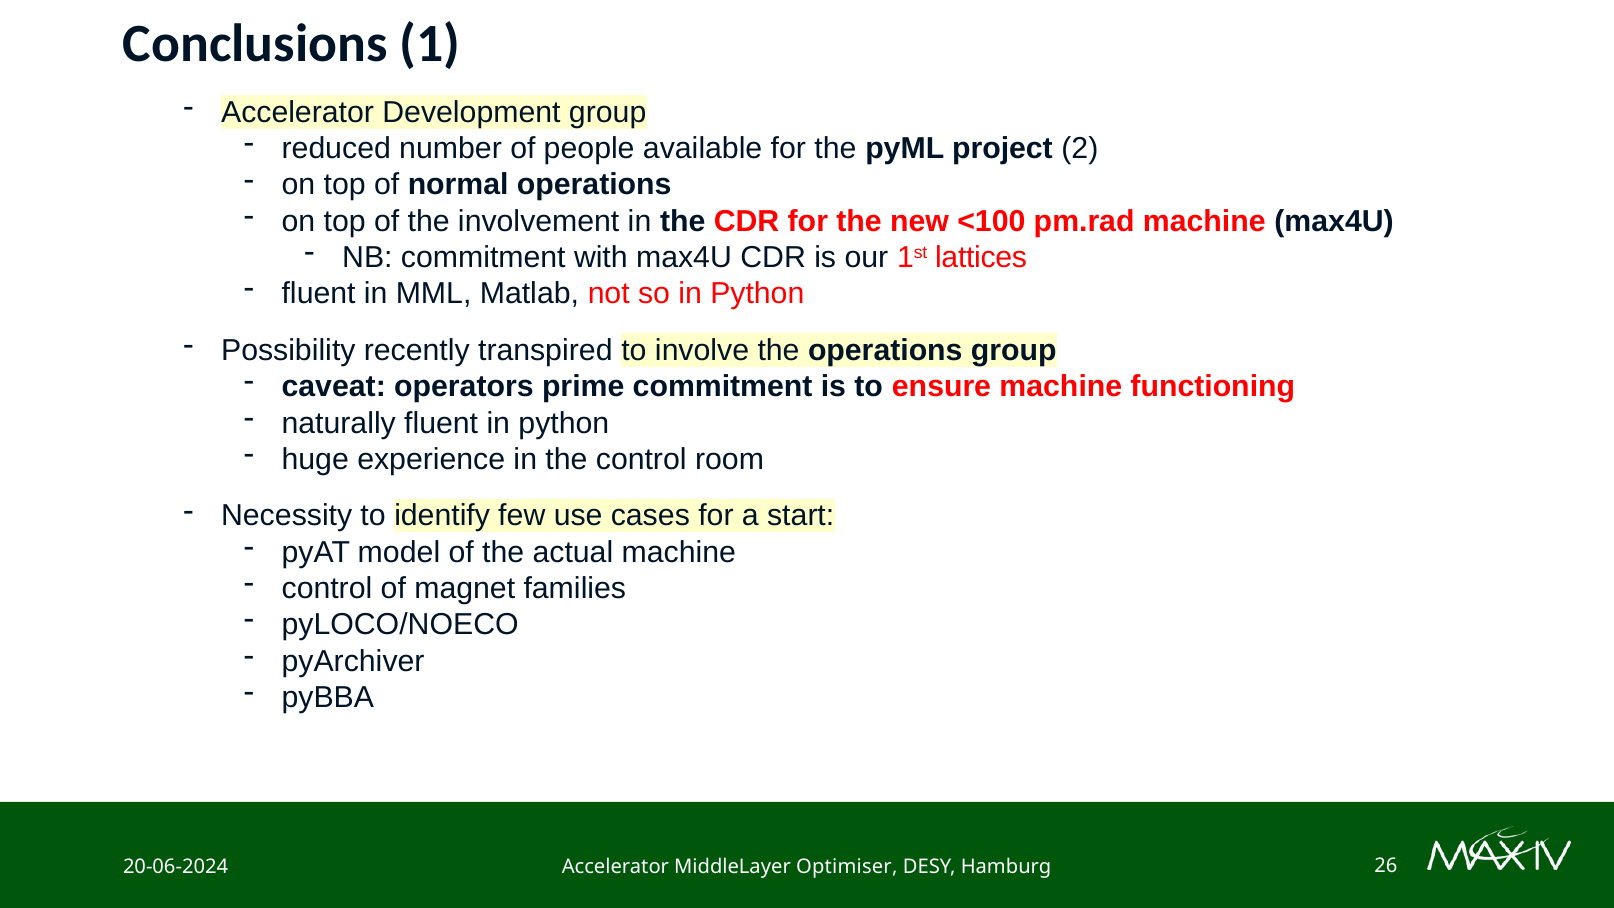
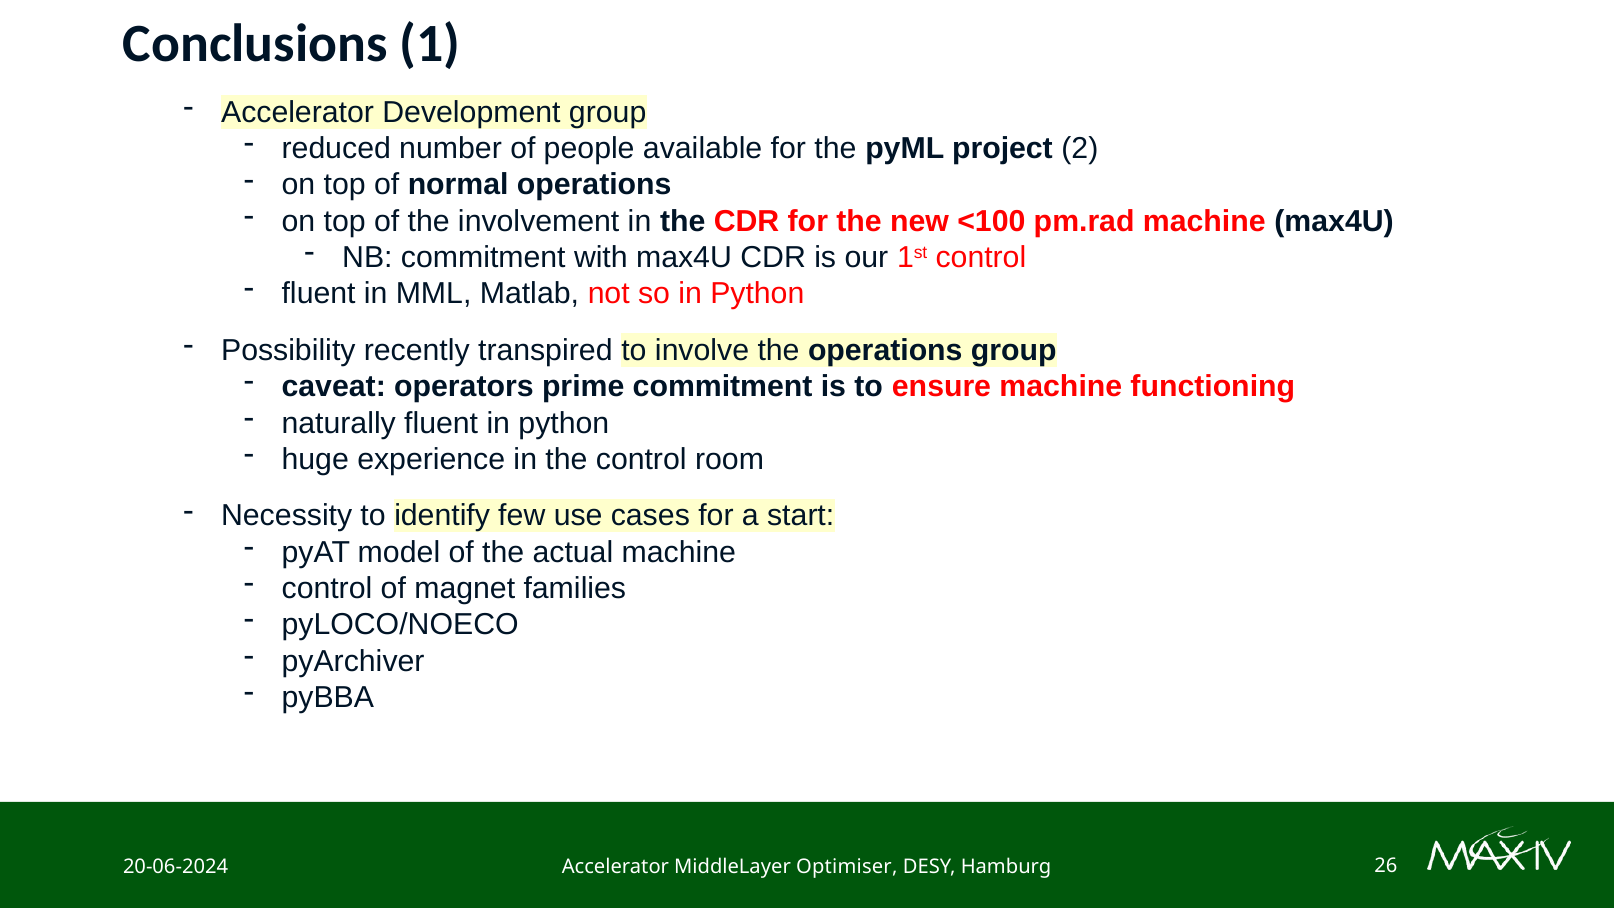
1st lattices: lattices -> control
